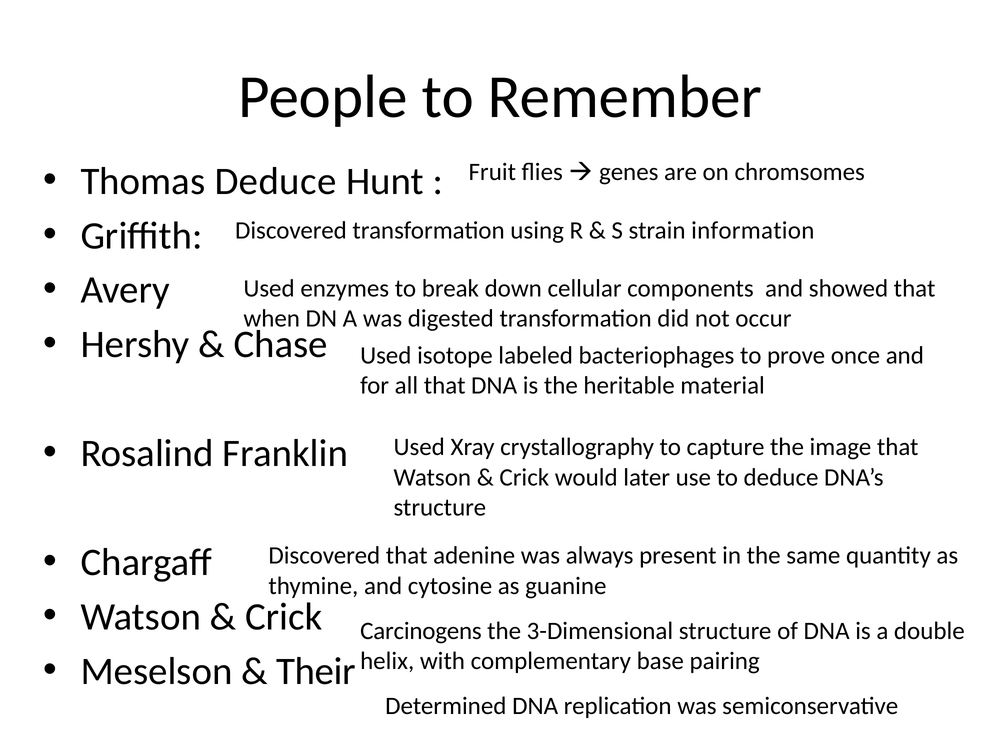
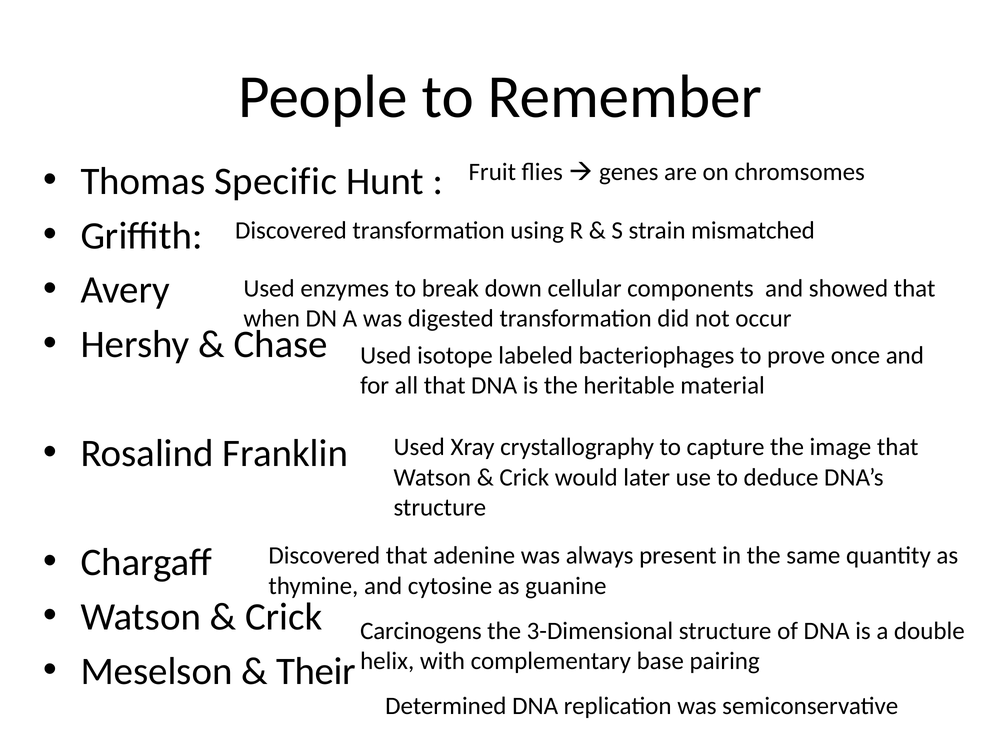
Thomas Deduce: Deduce -> Specific
information: information -> mismatched
